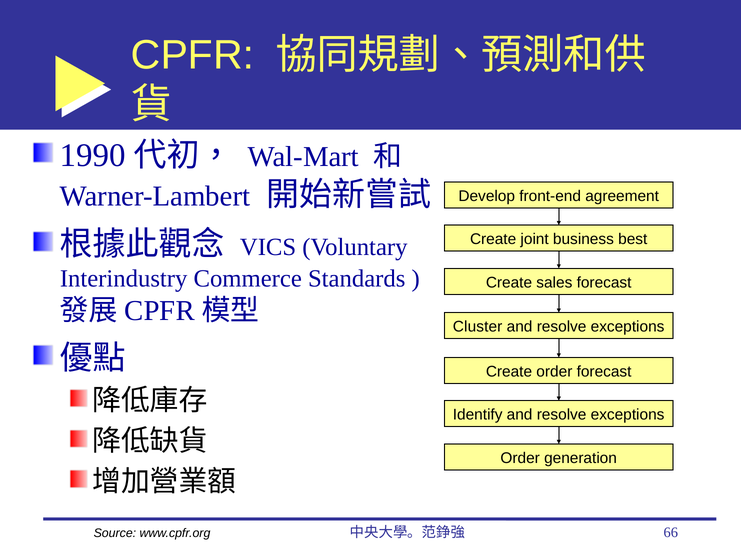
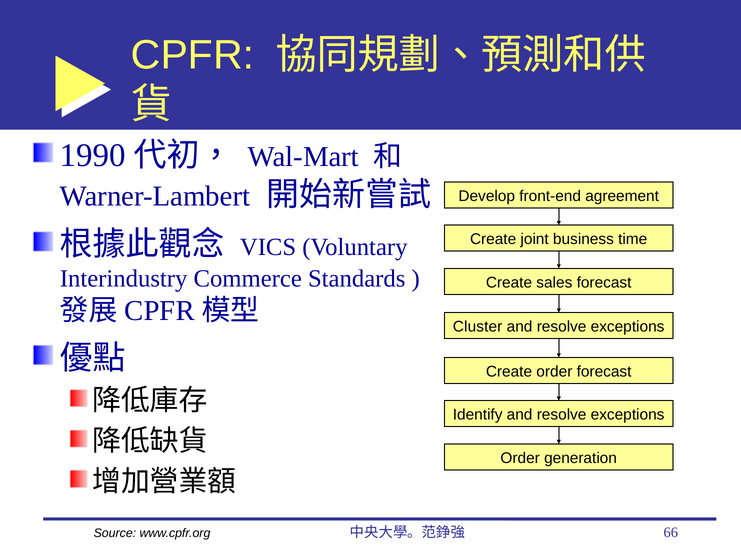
best: best -> time
